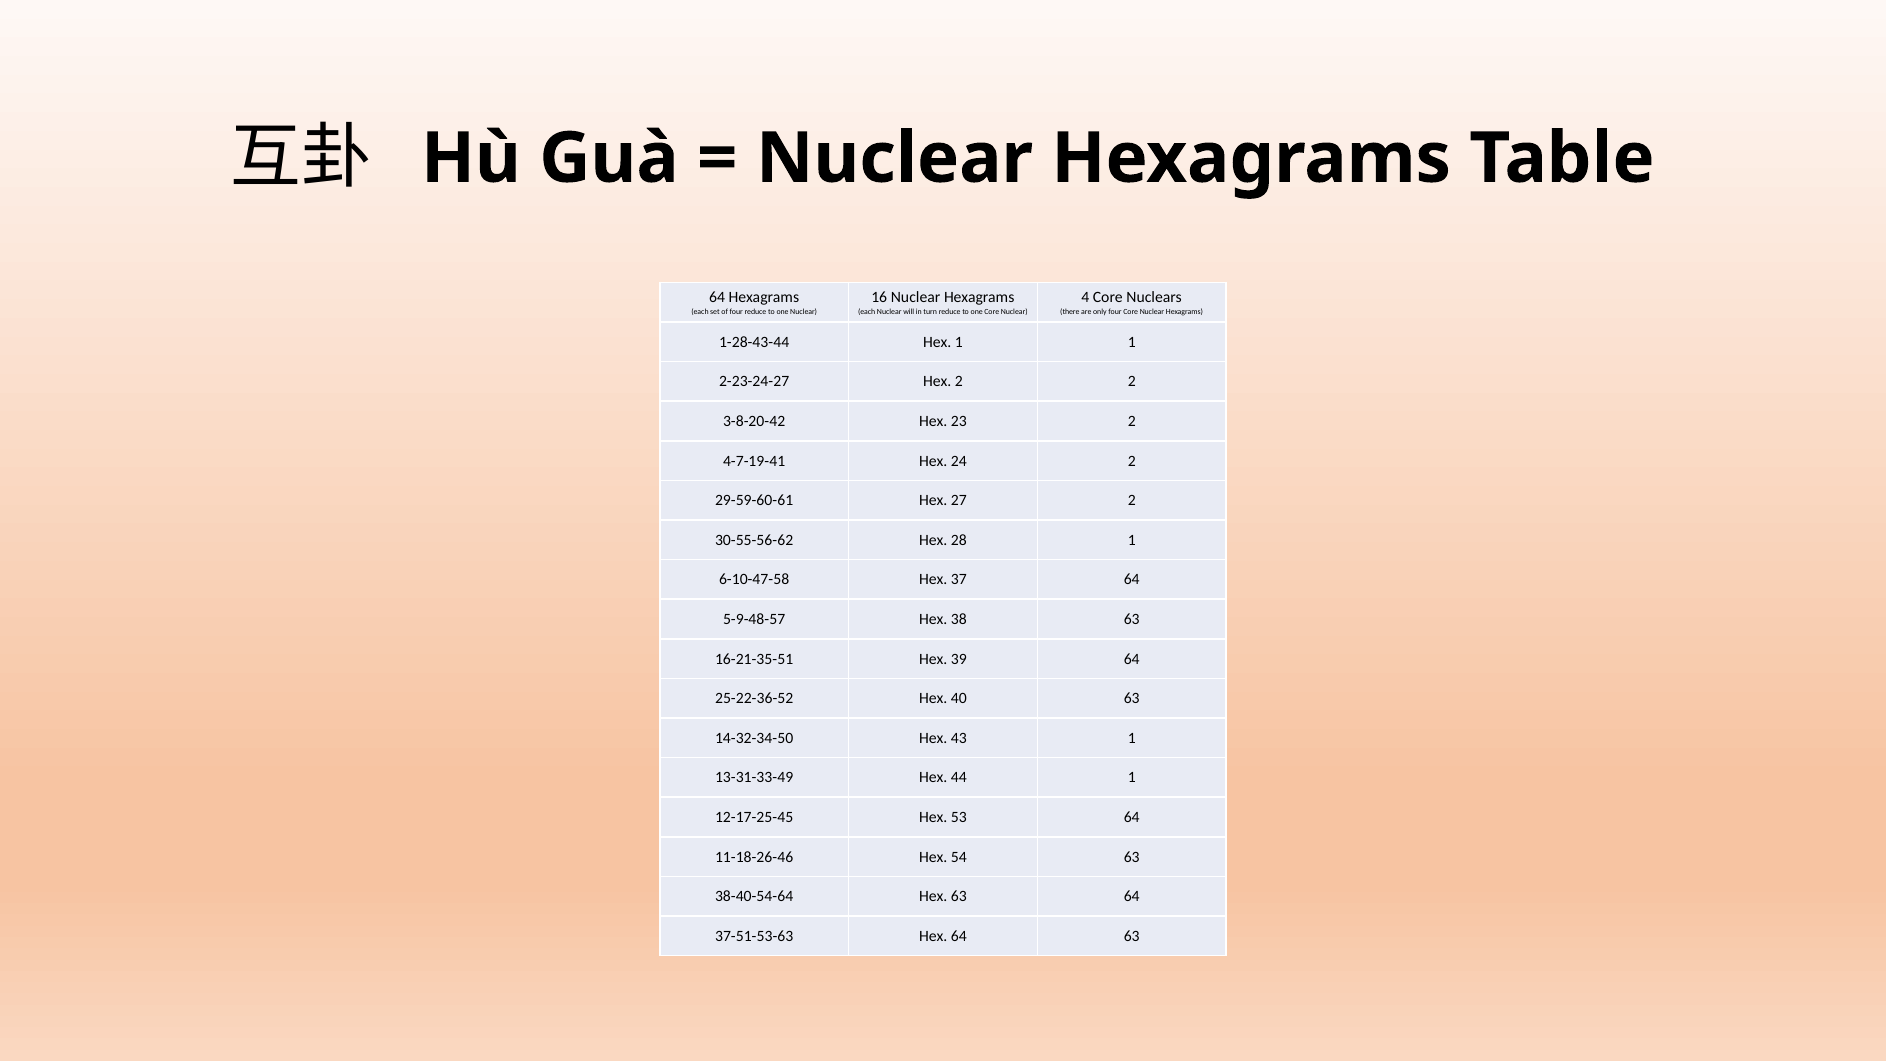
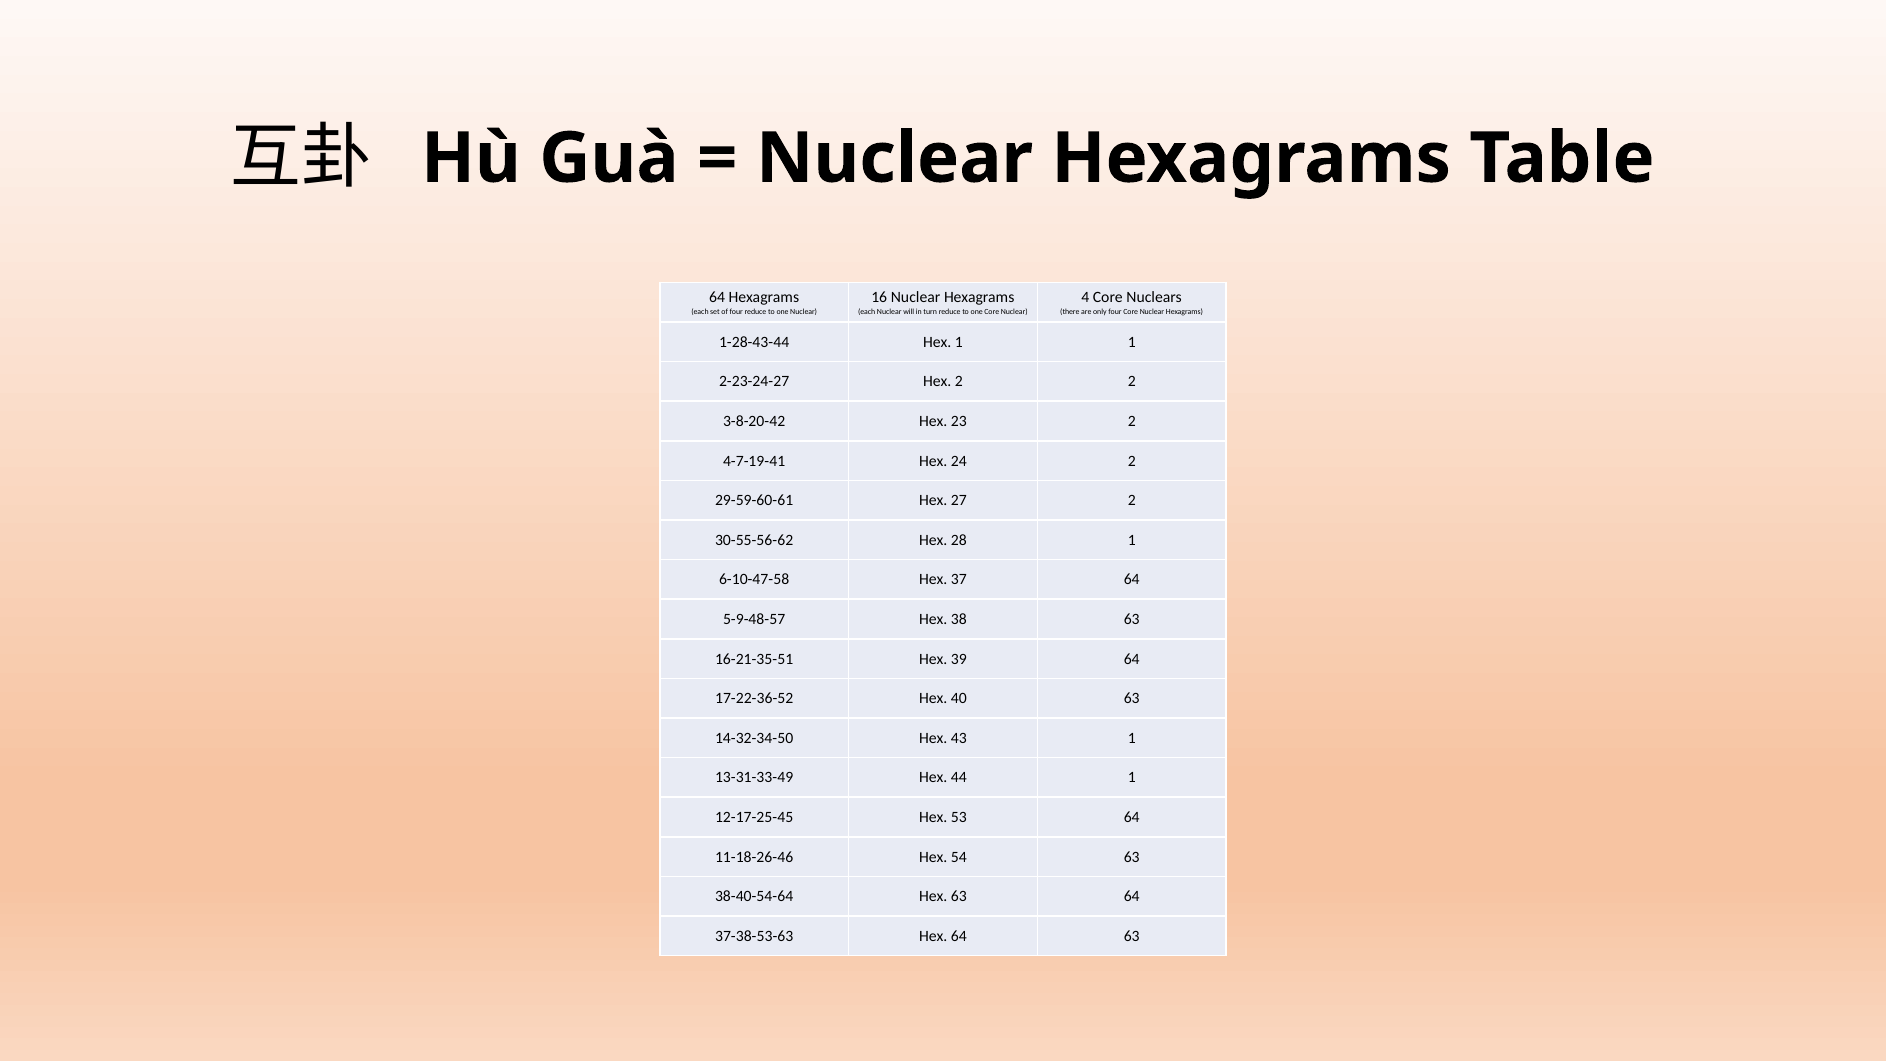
25-22-36-52: 25-22-36-52 -> 17-22-36-52
37-51-53-63: 37-51-53-63 -> 37-38-53-63
